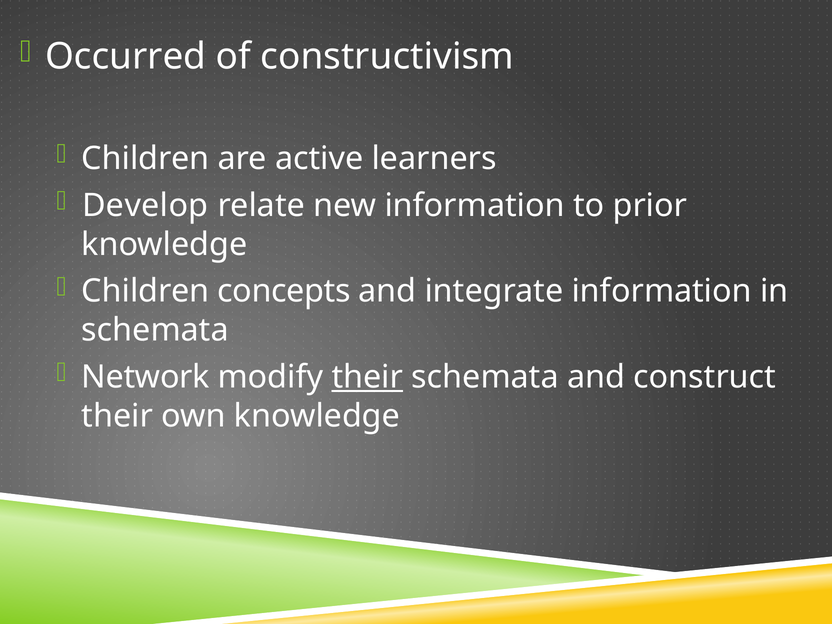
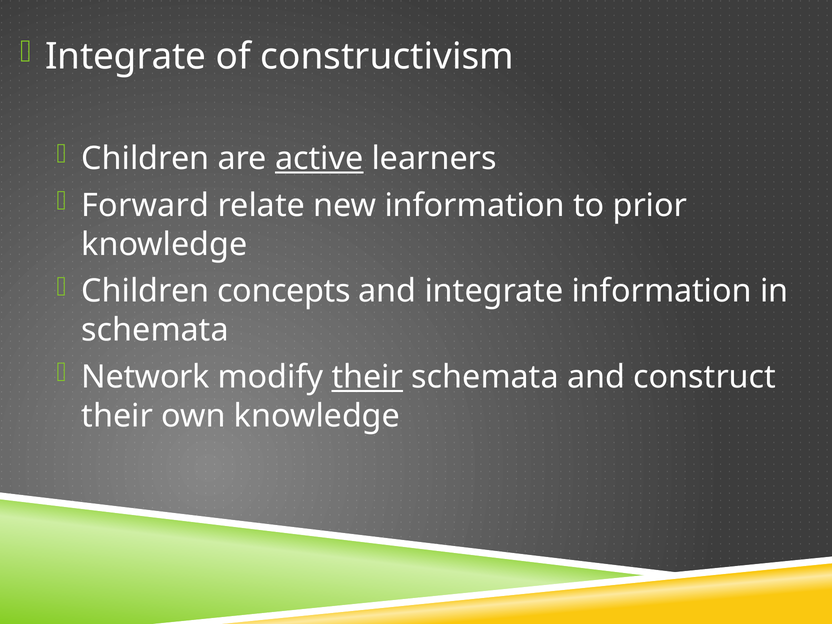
Occurred at (126, 57): Occurred -> Integrate
active underline: none -> present
Develop: Develop -> Forward
